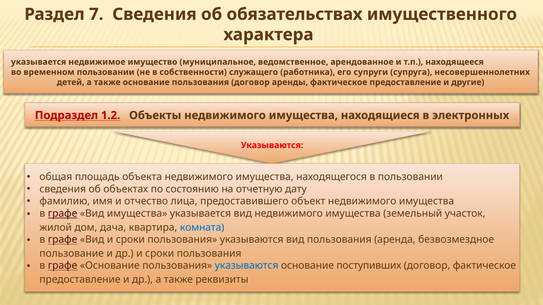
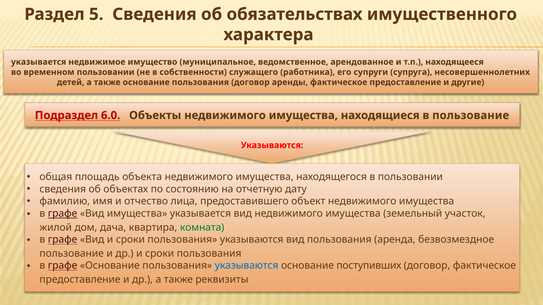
7: 7 -> 5
1.2: 1.2 -> 6.0
в электронных: электронных -> пользование
комната colour: blue -> green
